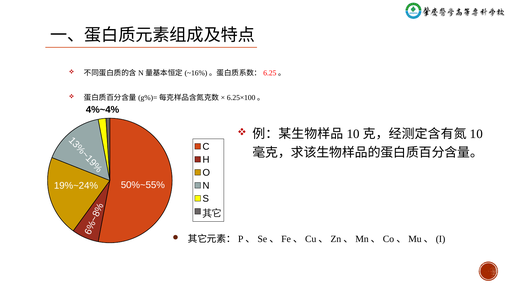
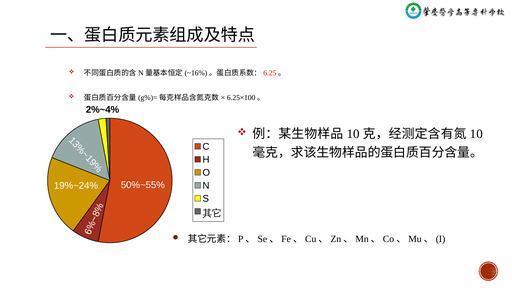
4%~4%: 4%~4% -> 2%~4%
